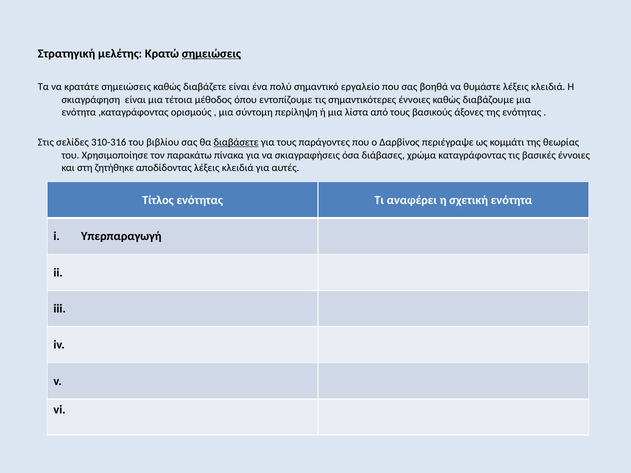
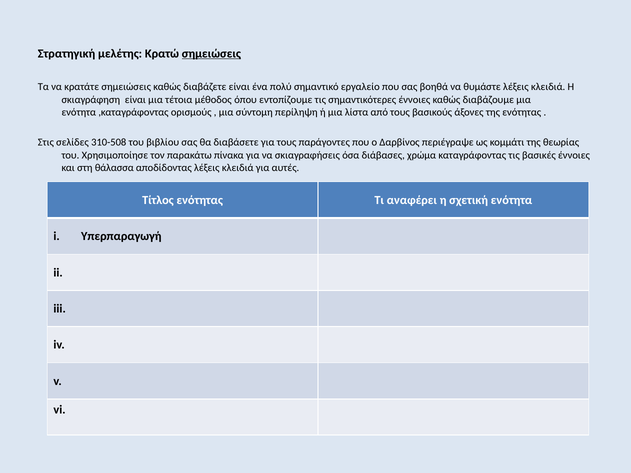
310-316: 310-316 -> 310-508
διαβάσετε underline: present -> none
ζητήθηκε: ζητήθηκε -> θάλασσα
